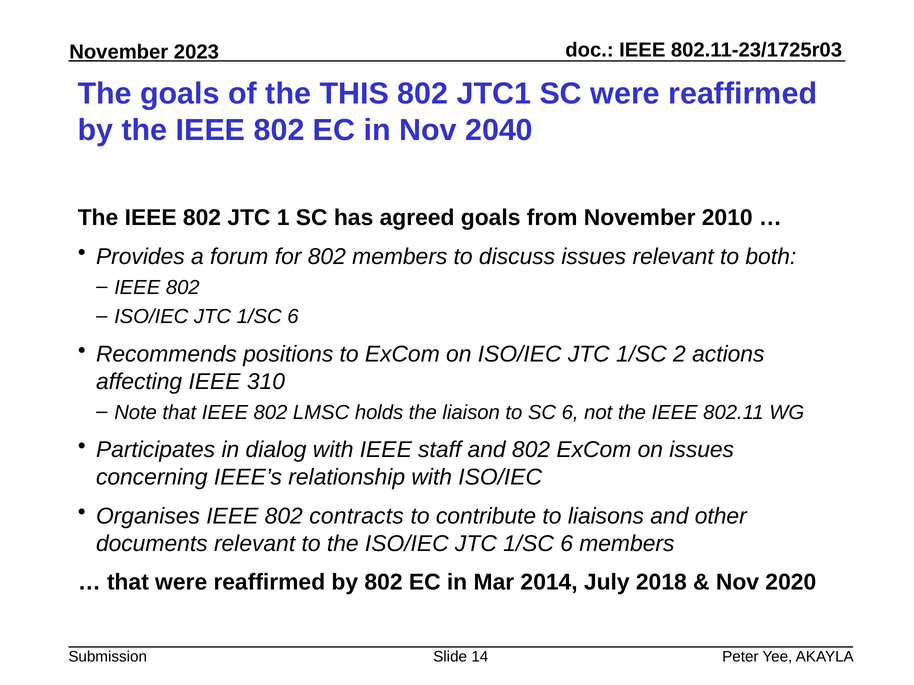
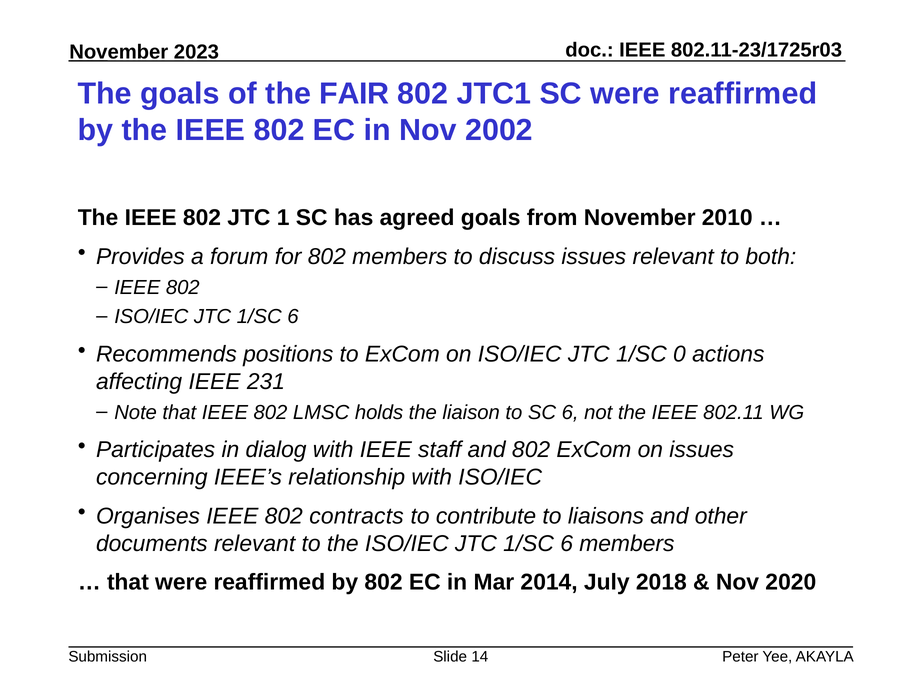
THIS: THIS -> FAIR
2040: 2040 -> 2002
2: 2 -> 0
310: 310 -> 231
